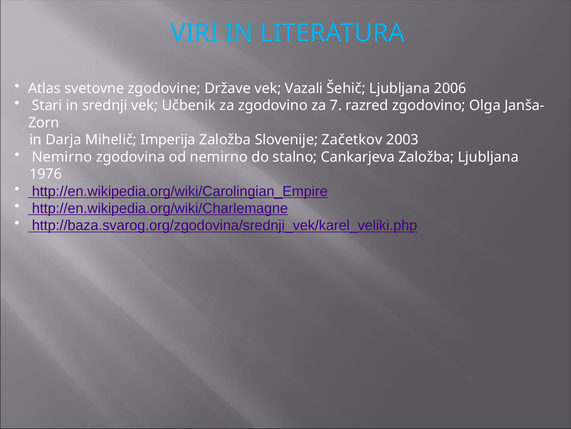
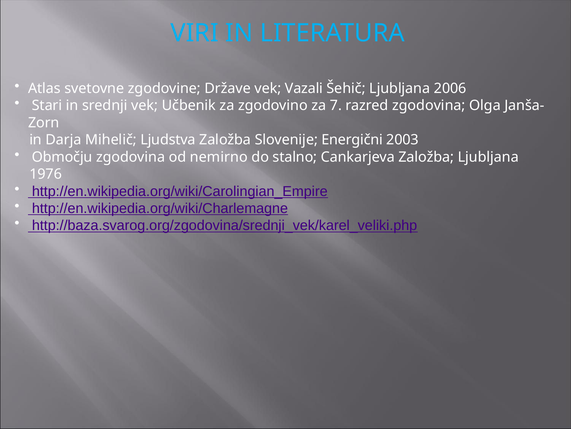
razred zgodovino: zgodovino -> zgodovina
Imperija: Imperija -> Ljudstva
Začetkov: Začetkov -> Energični
Nemirno at (62, 157): Nemirno -> Območju
